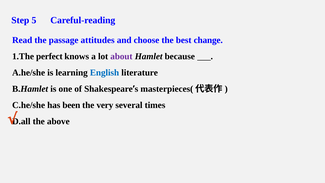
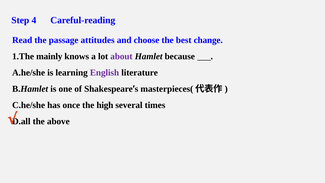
5: 5 -> 4
perfect: perfect -> mainly
English colour: blue -> purple
been: been -> once
very: very -> high
